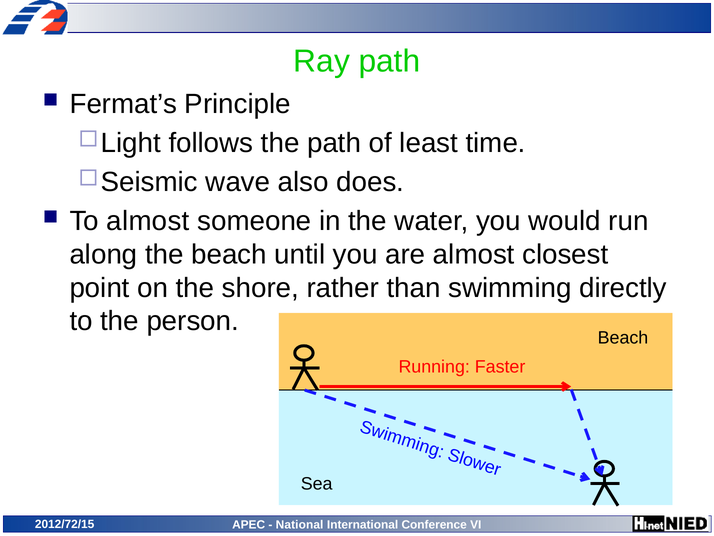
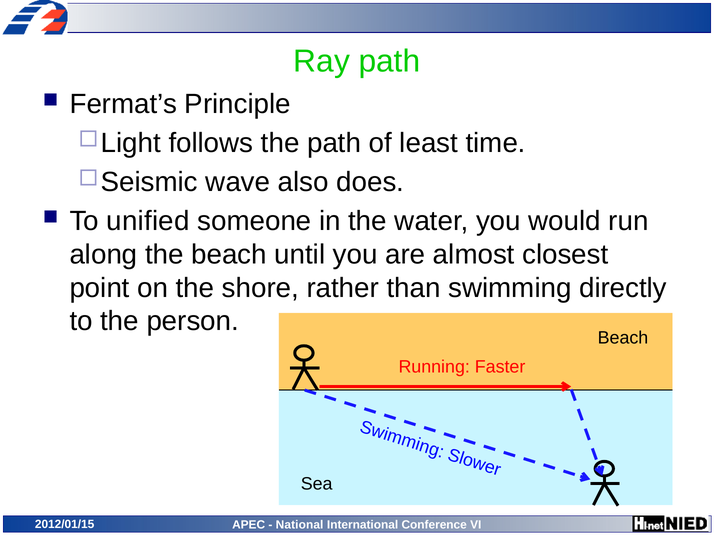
To almost: almost -> unified
2012/72/15: 2012/72/15 -> 2012/01/15
